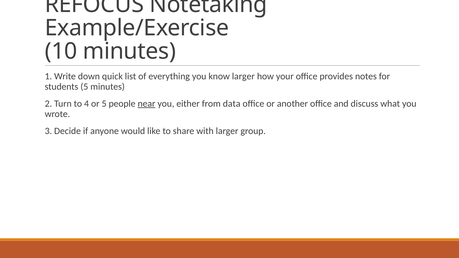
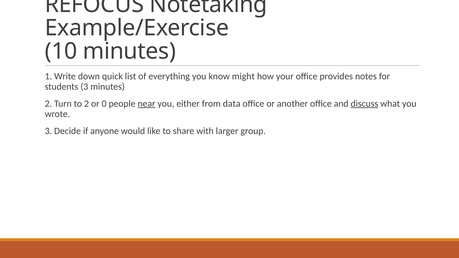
know larger: larger -> might
students 5: 5 -> 3
to 4: 4 -> 2
or 5: 5 -> 0
discuss underline: none -> present
